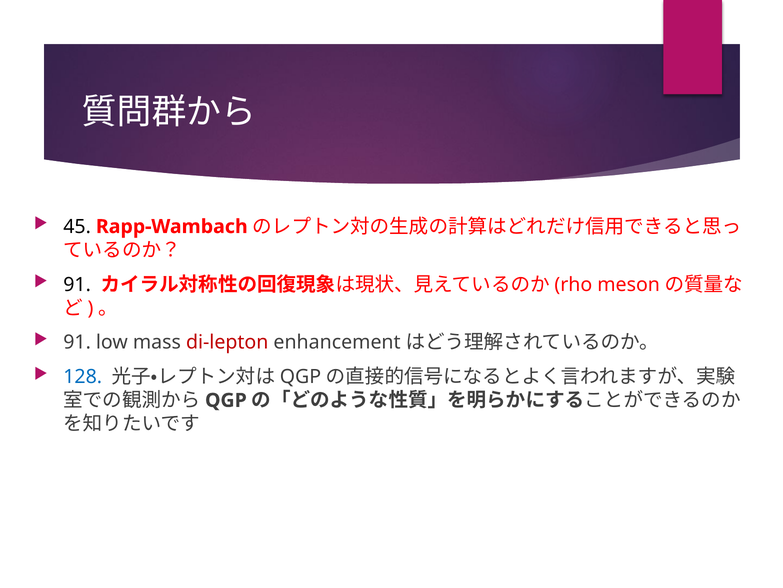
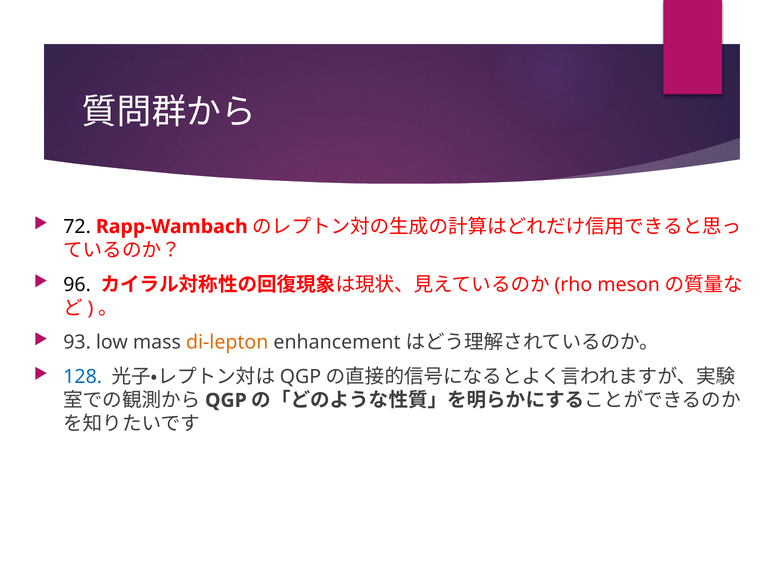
45: 45 -> 72
91 at (77, 284): 91 -> 96
91 at (77, 342): 91 -> 93
di-lepton colour: red -> orange
